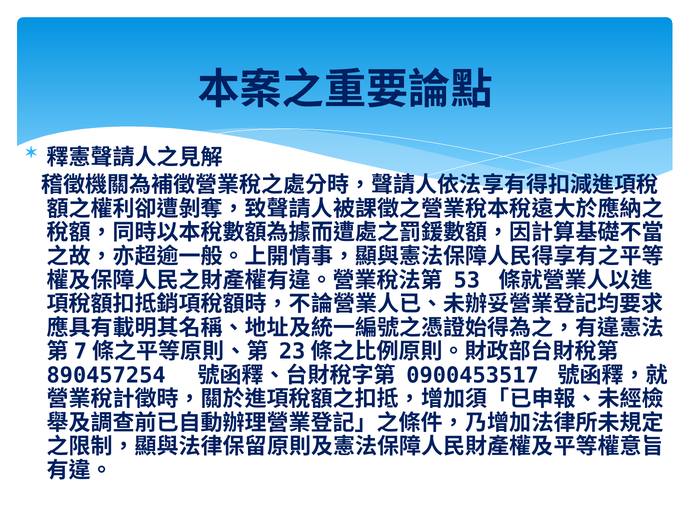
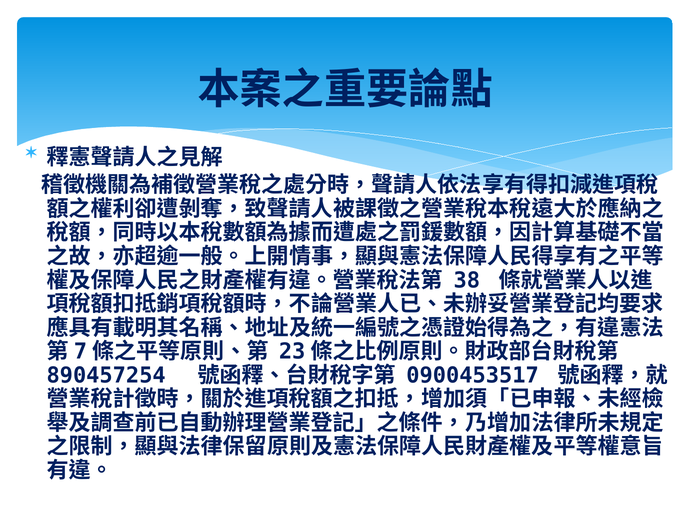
53: 53 -> 38
